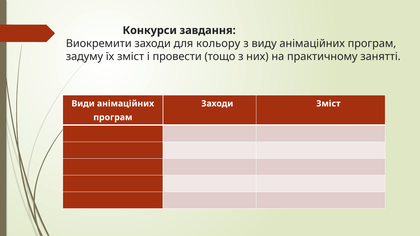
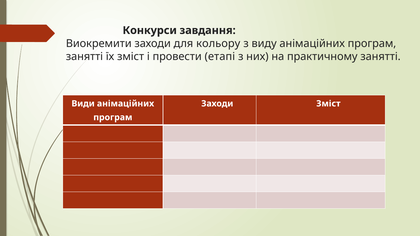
задуму at (84, 57): задуму -> занятті
тощо: тощо -> етапі
